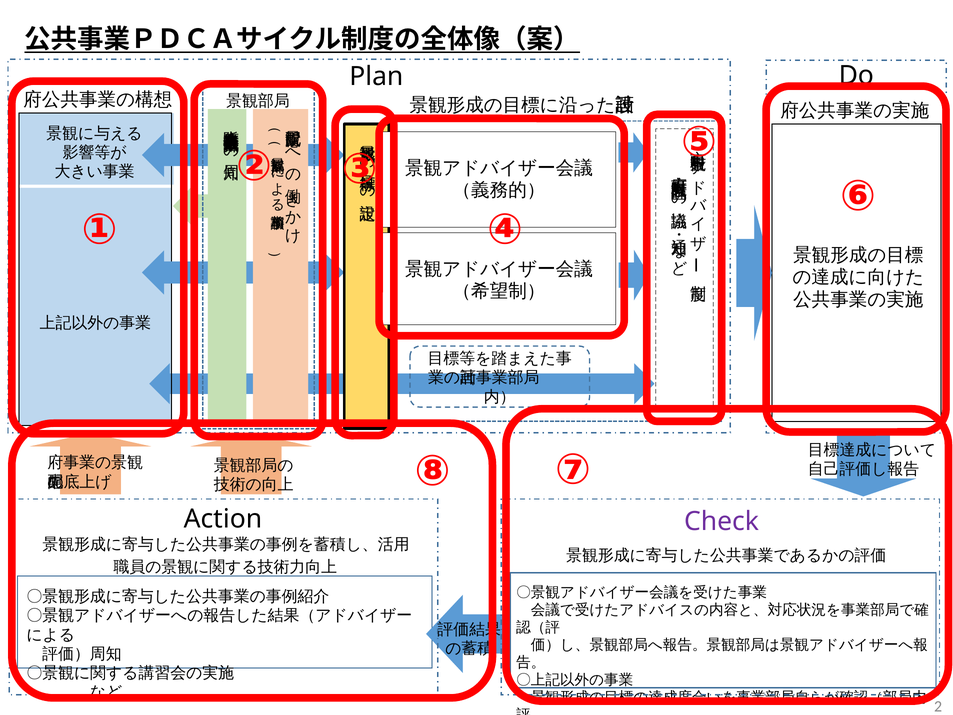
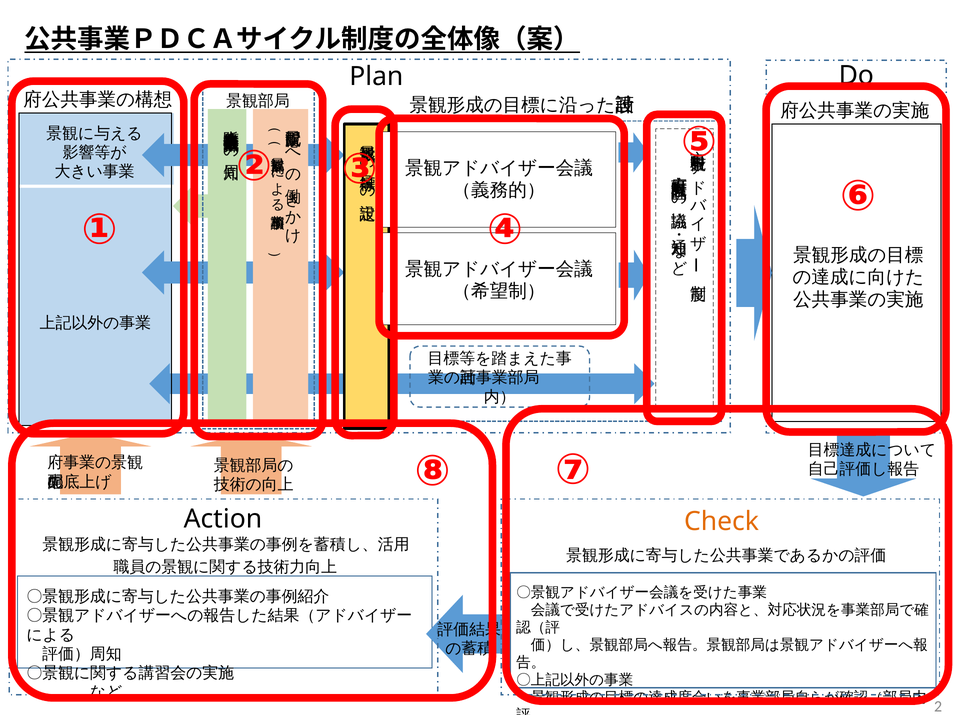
Check colour: purple -> orange
